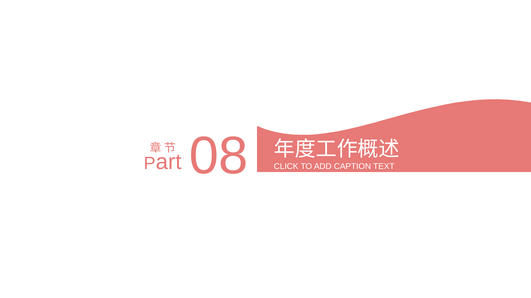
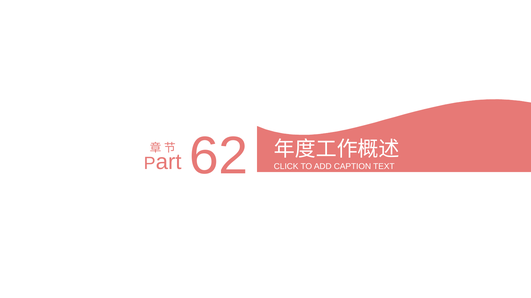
08: 08 -> 62
